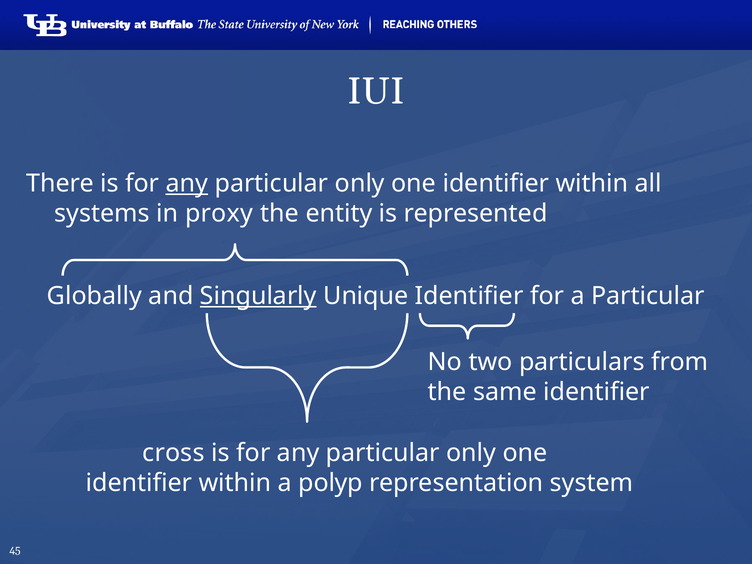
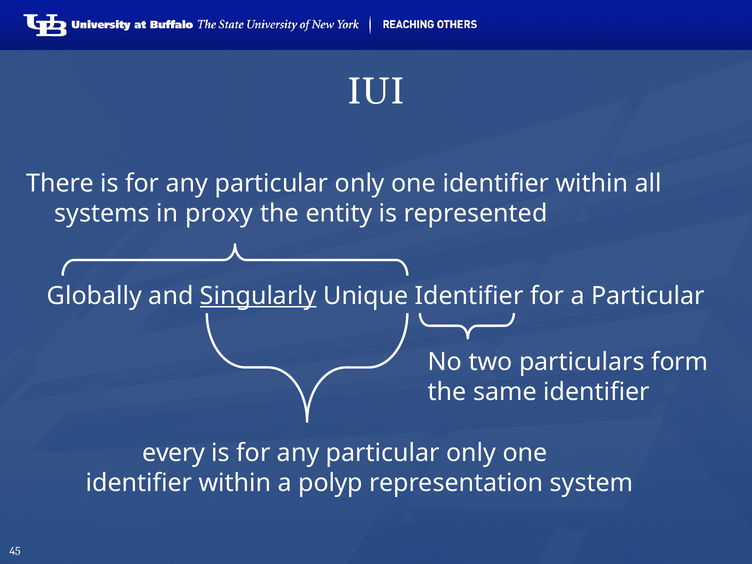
any at (187, 183) underline: present -> none
from: from -> form
cross: cross -> every
